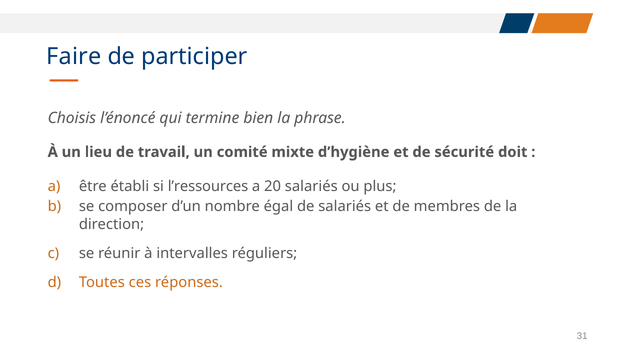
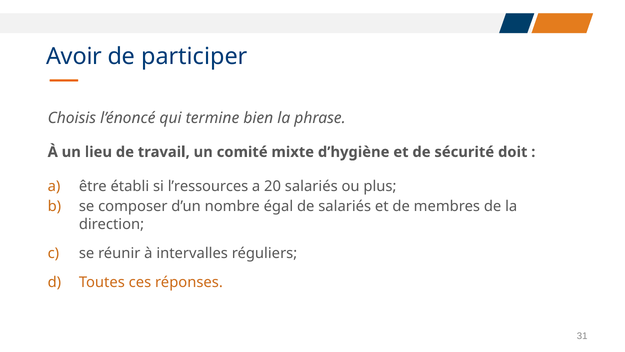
Faire: Faire -> Avoir
